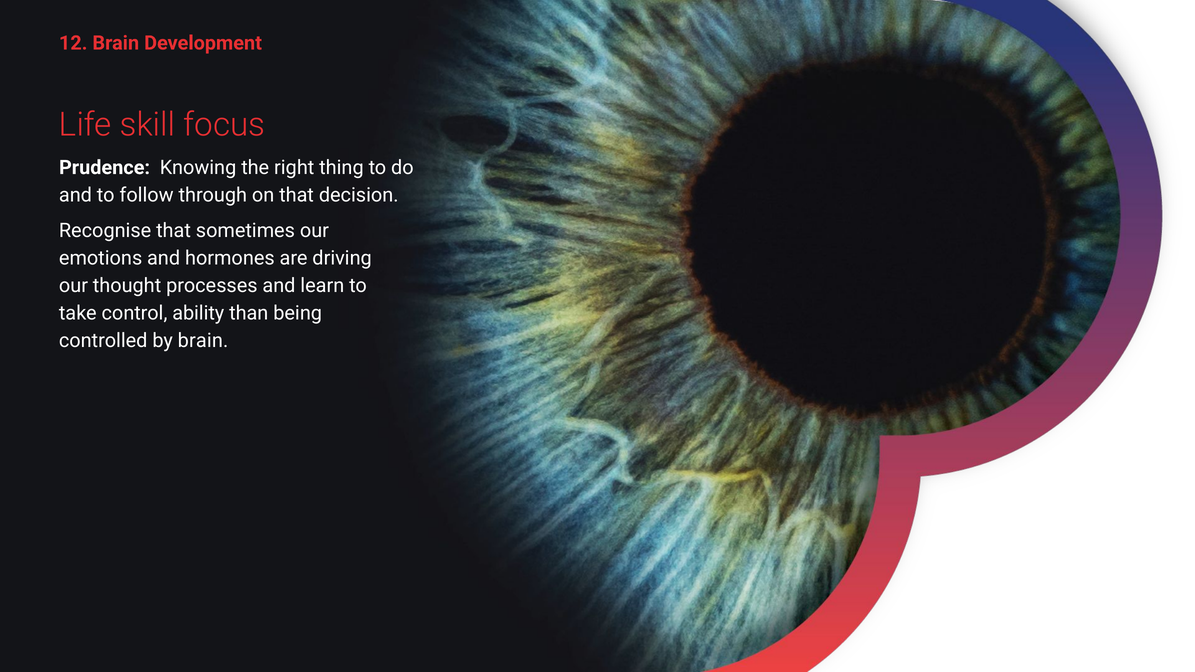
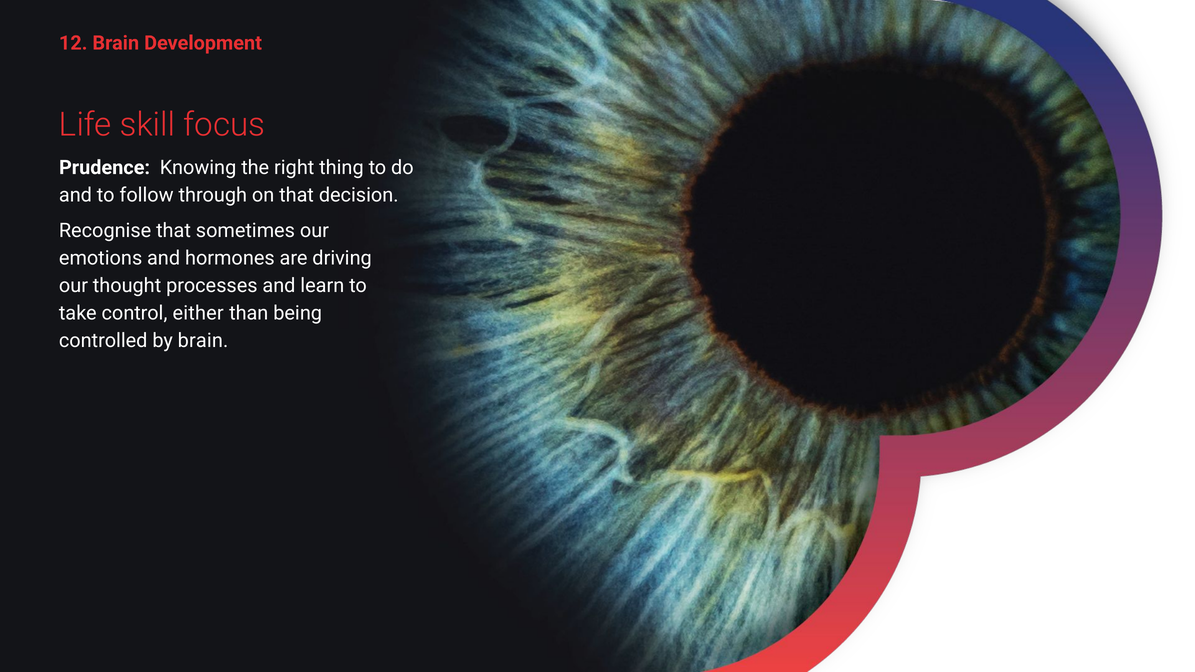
ability: ability -> either
